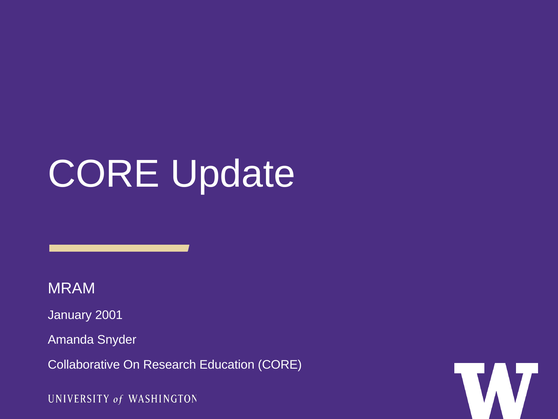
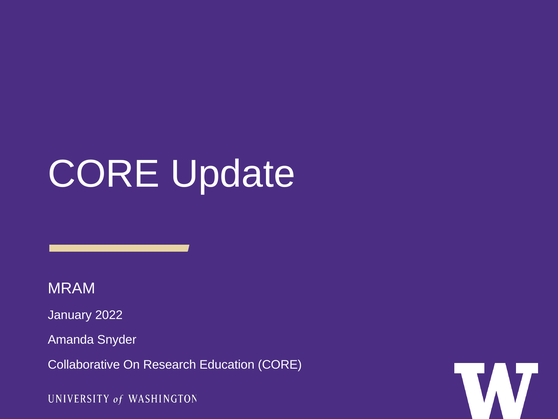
2001: 2001 -> 2022
